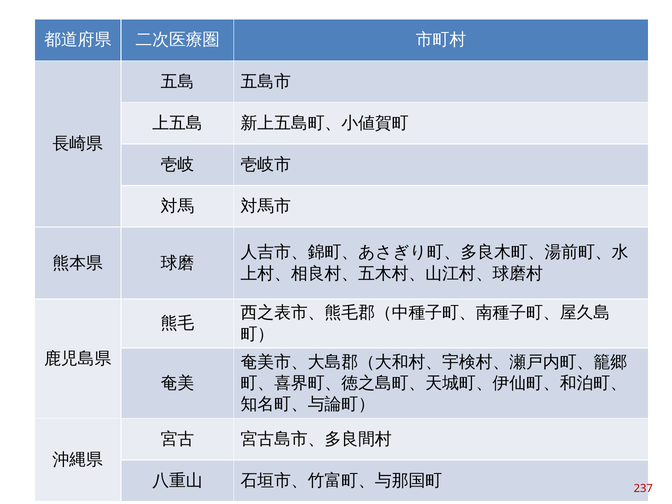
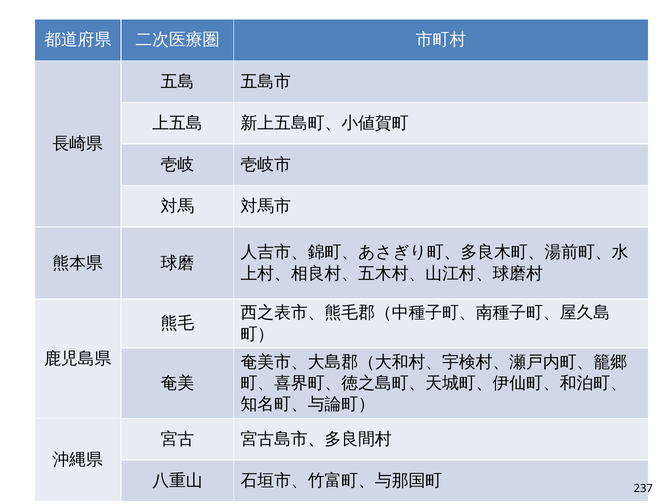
237 colour: red -> black
